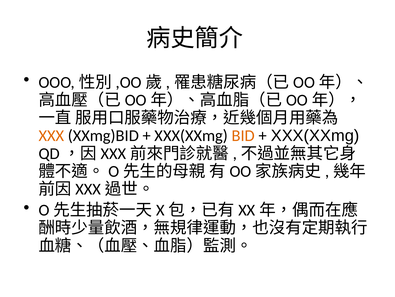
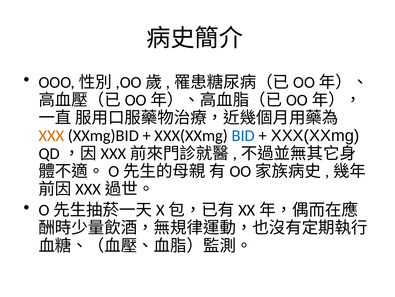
BID colour: orange -> blue
